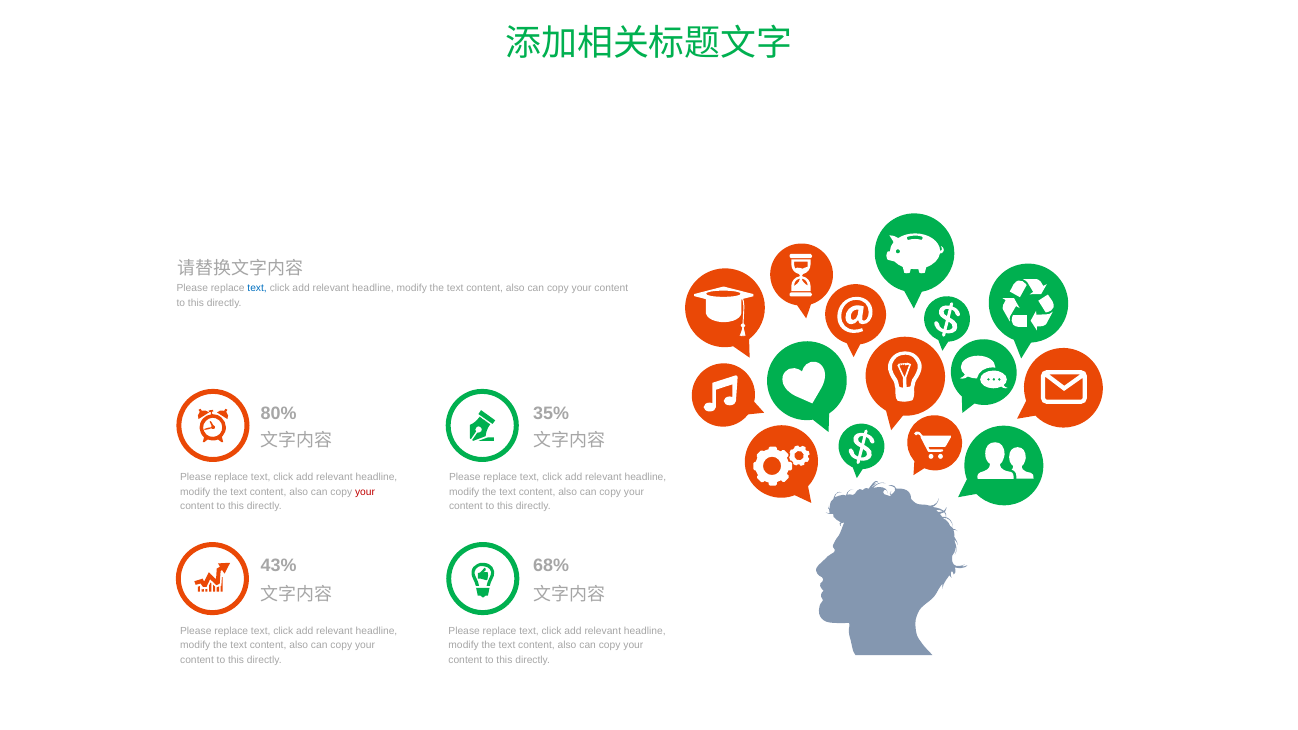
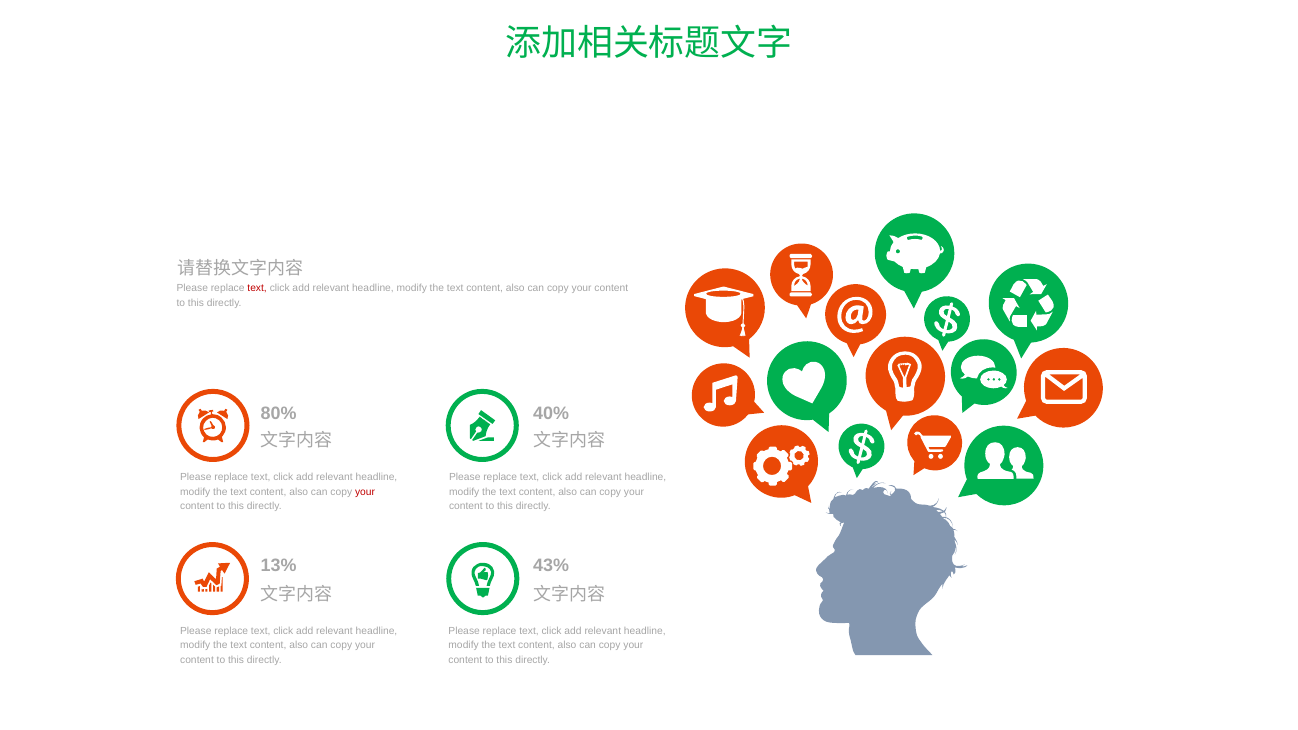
text at (257, 288) colour: blue -> red
35%: 35% -> 40%
43%: 43% -> 13%
68%: 68% -> 43%
